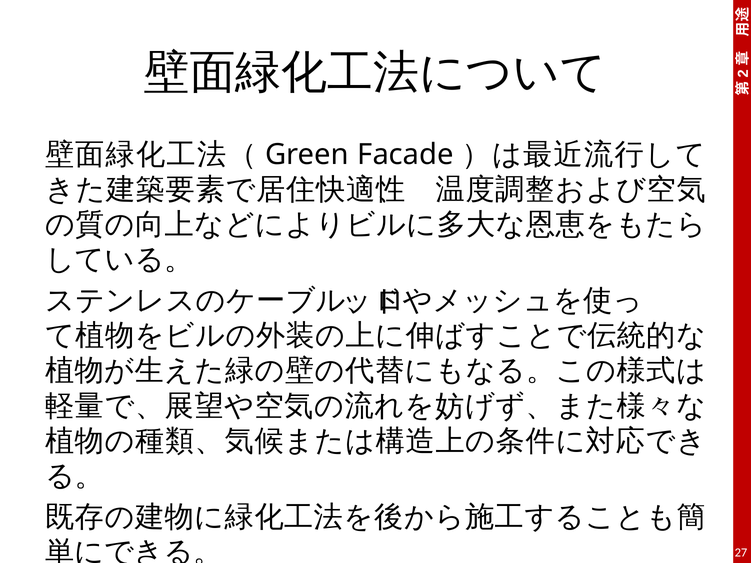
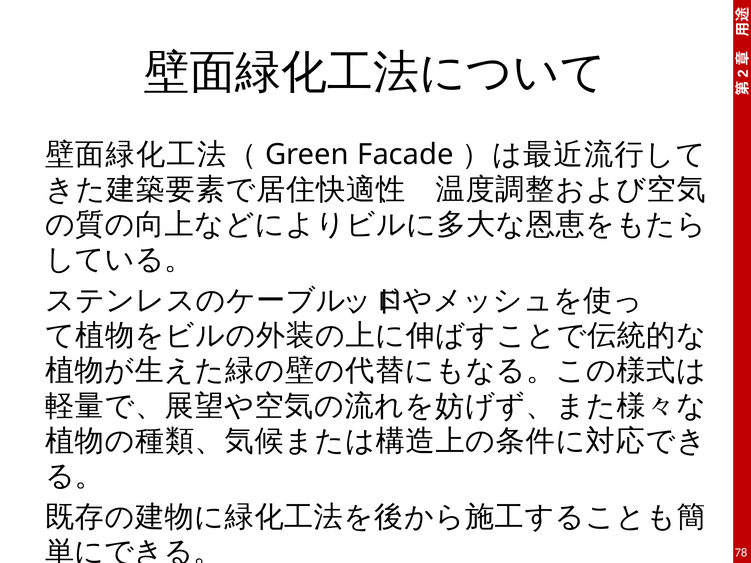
27: 27 -> 78
